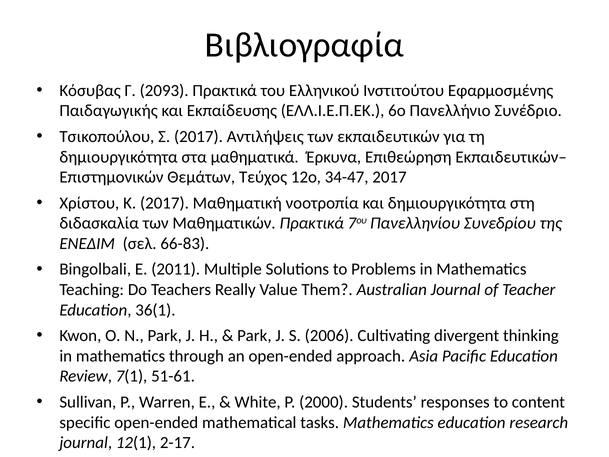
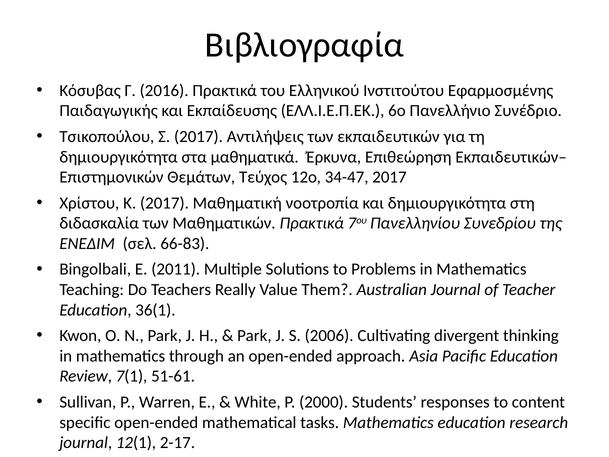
2093: 2093 -> 2016
